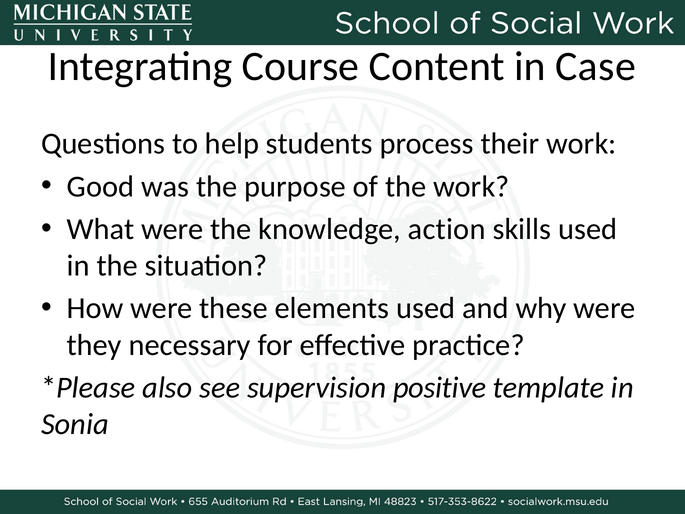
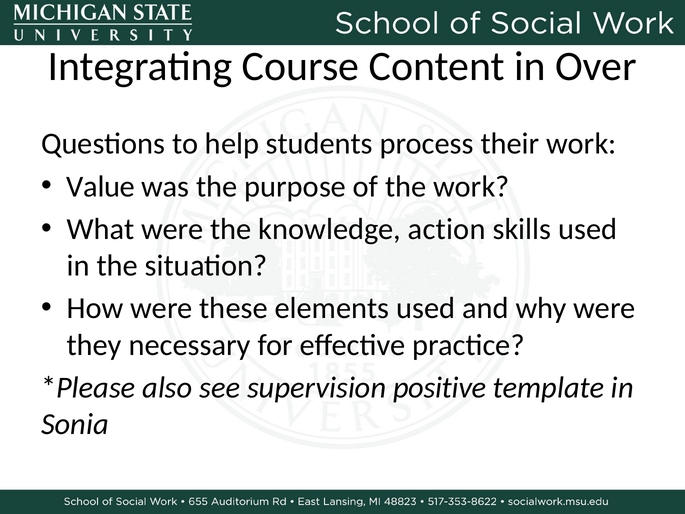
Case: Case -> Over
Good: Good -> Value
